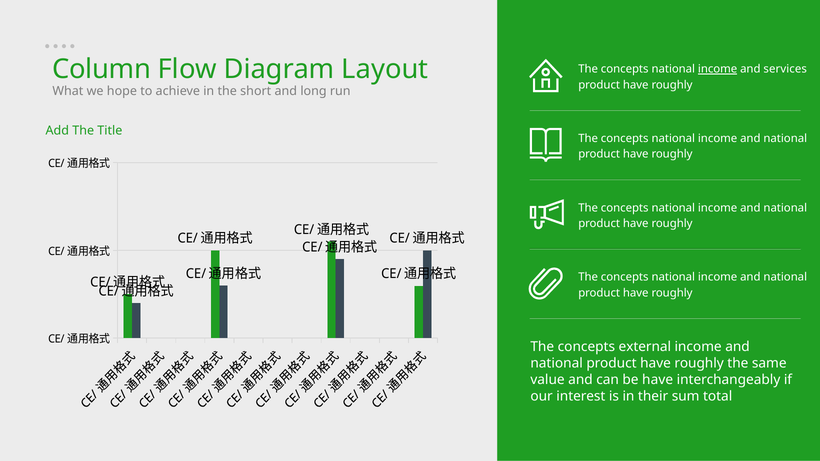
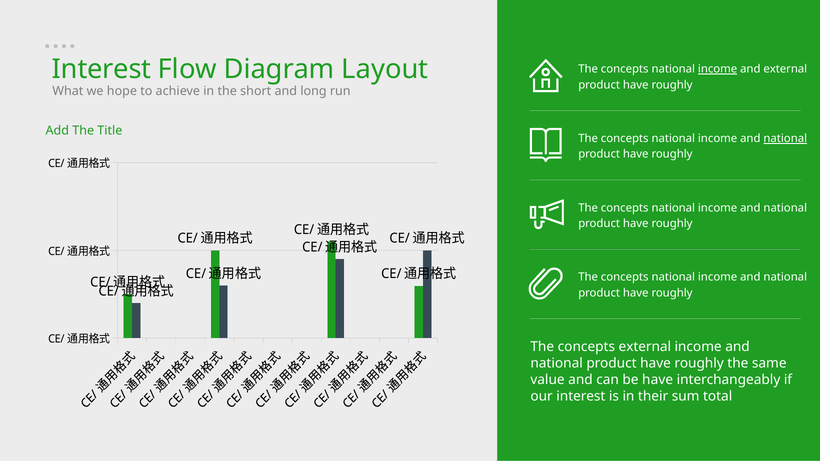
Column at (102, 69): Column -> Interest
and services: services -> external
national at (785, 139) underline: none -> present
